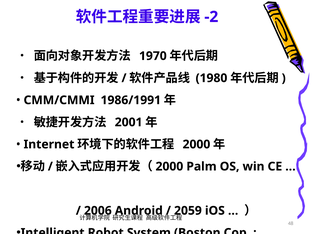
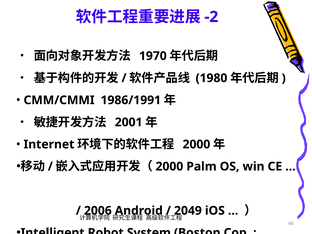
2059: 2059 -> 2049
